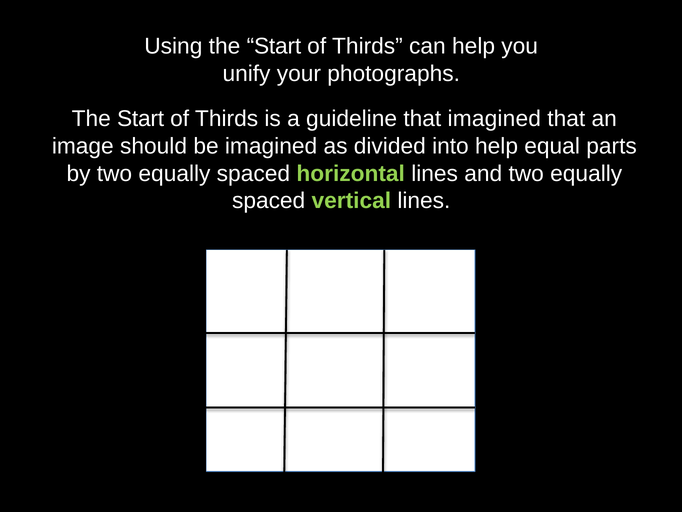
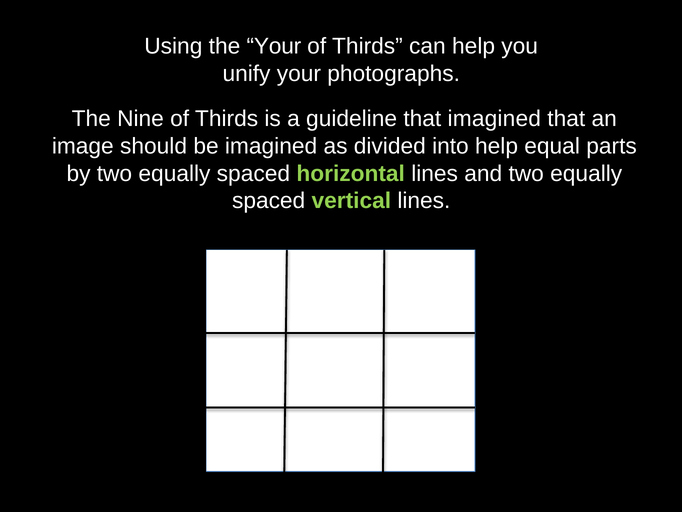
Using the Start: Start -> Your
Start at (141, 119): Start -> Nine
